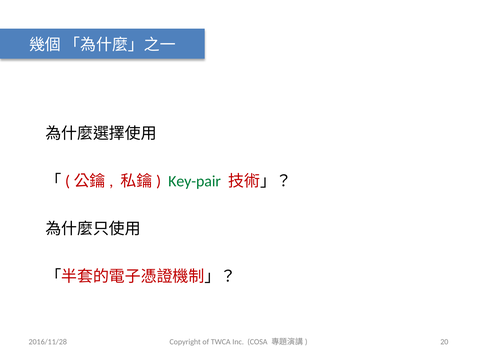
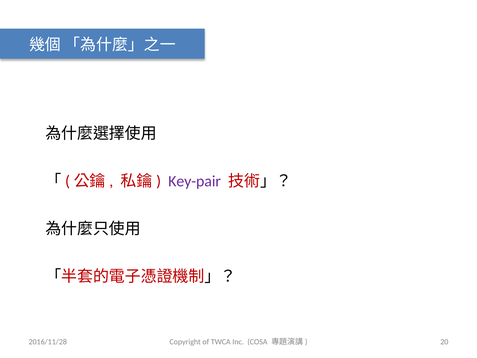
Key-pair colour: green -> purple
